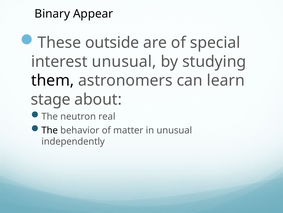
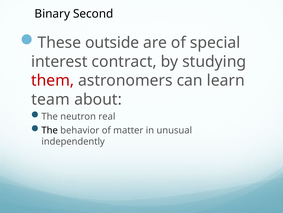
Appear: Appear -> Second
interest unusual: unusual -> contract
them colour: black -> red
stage: stage -> team
